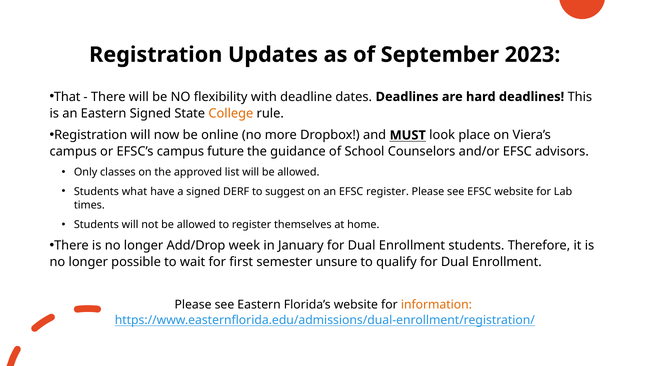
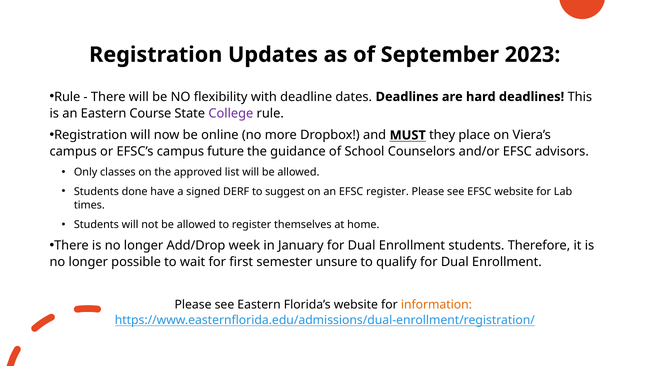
That at (67, 97): That -> Rule
Eastern Signed: Signed -> Course
College colour: orange -> purple
look: look -> they
what: what -> done
